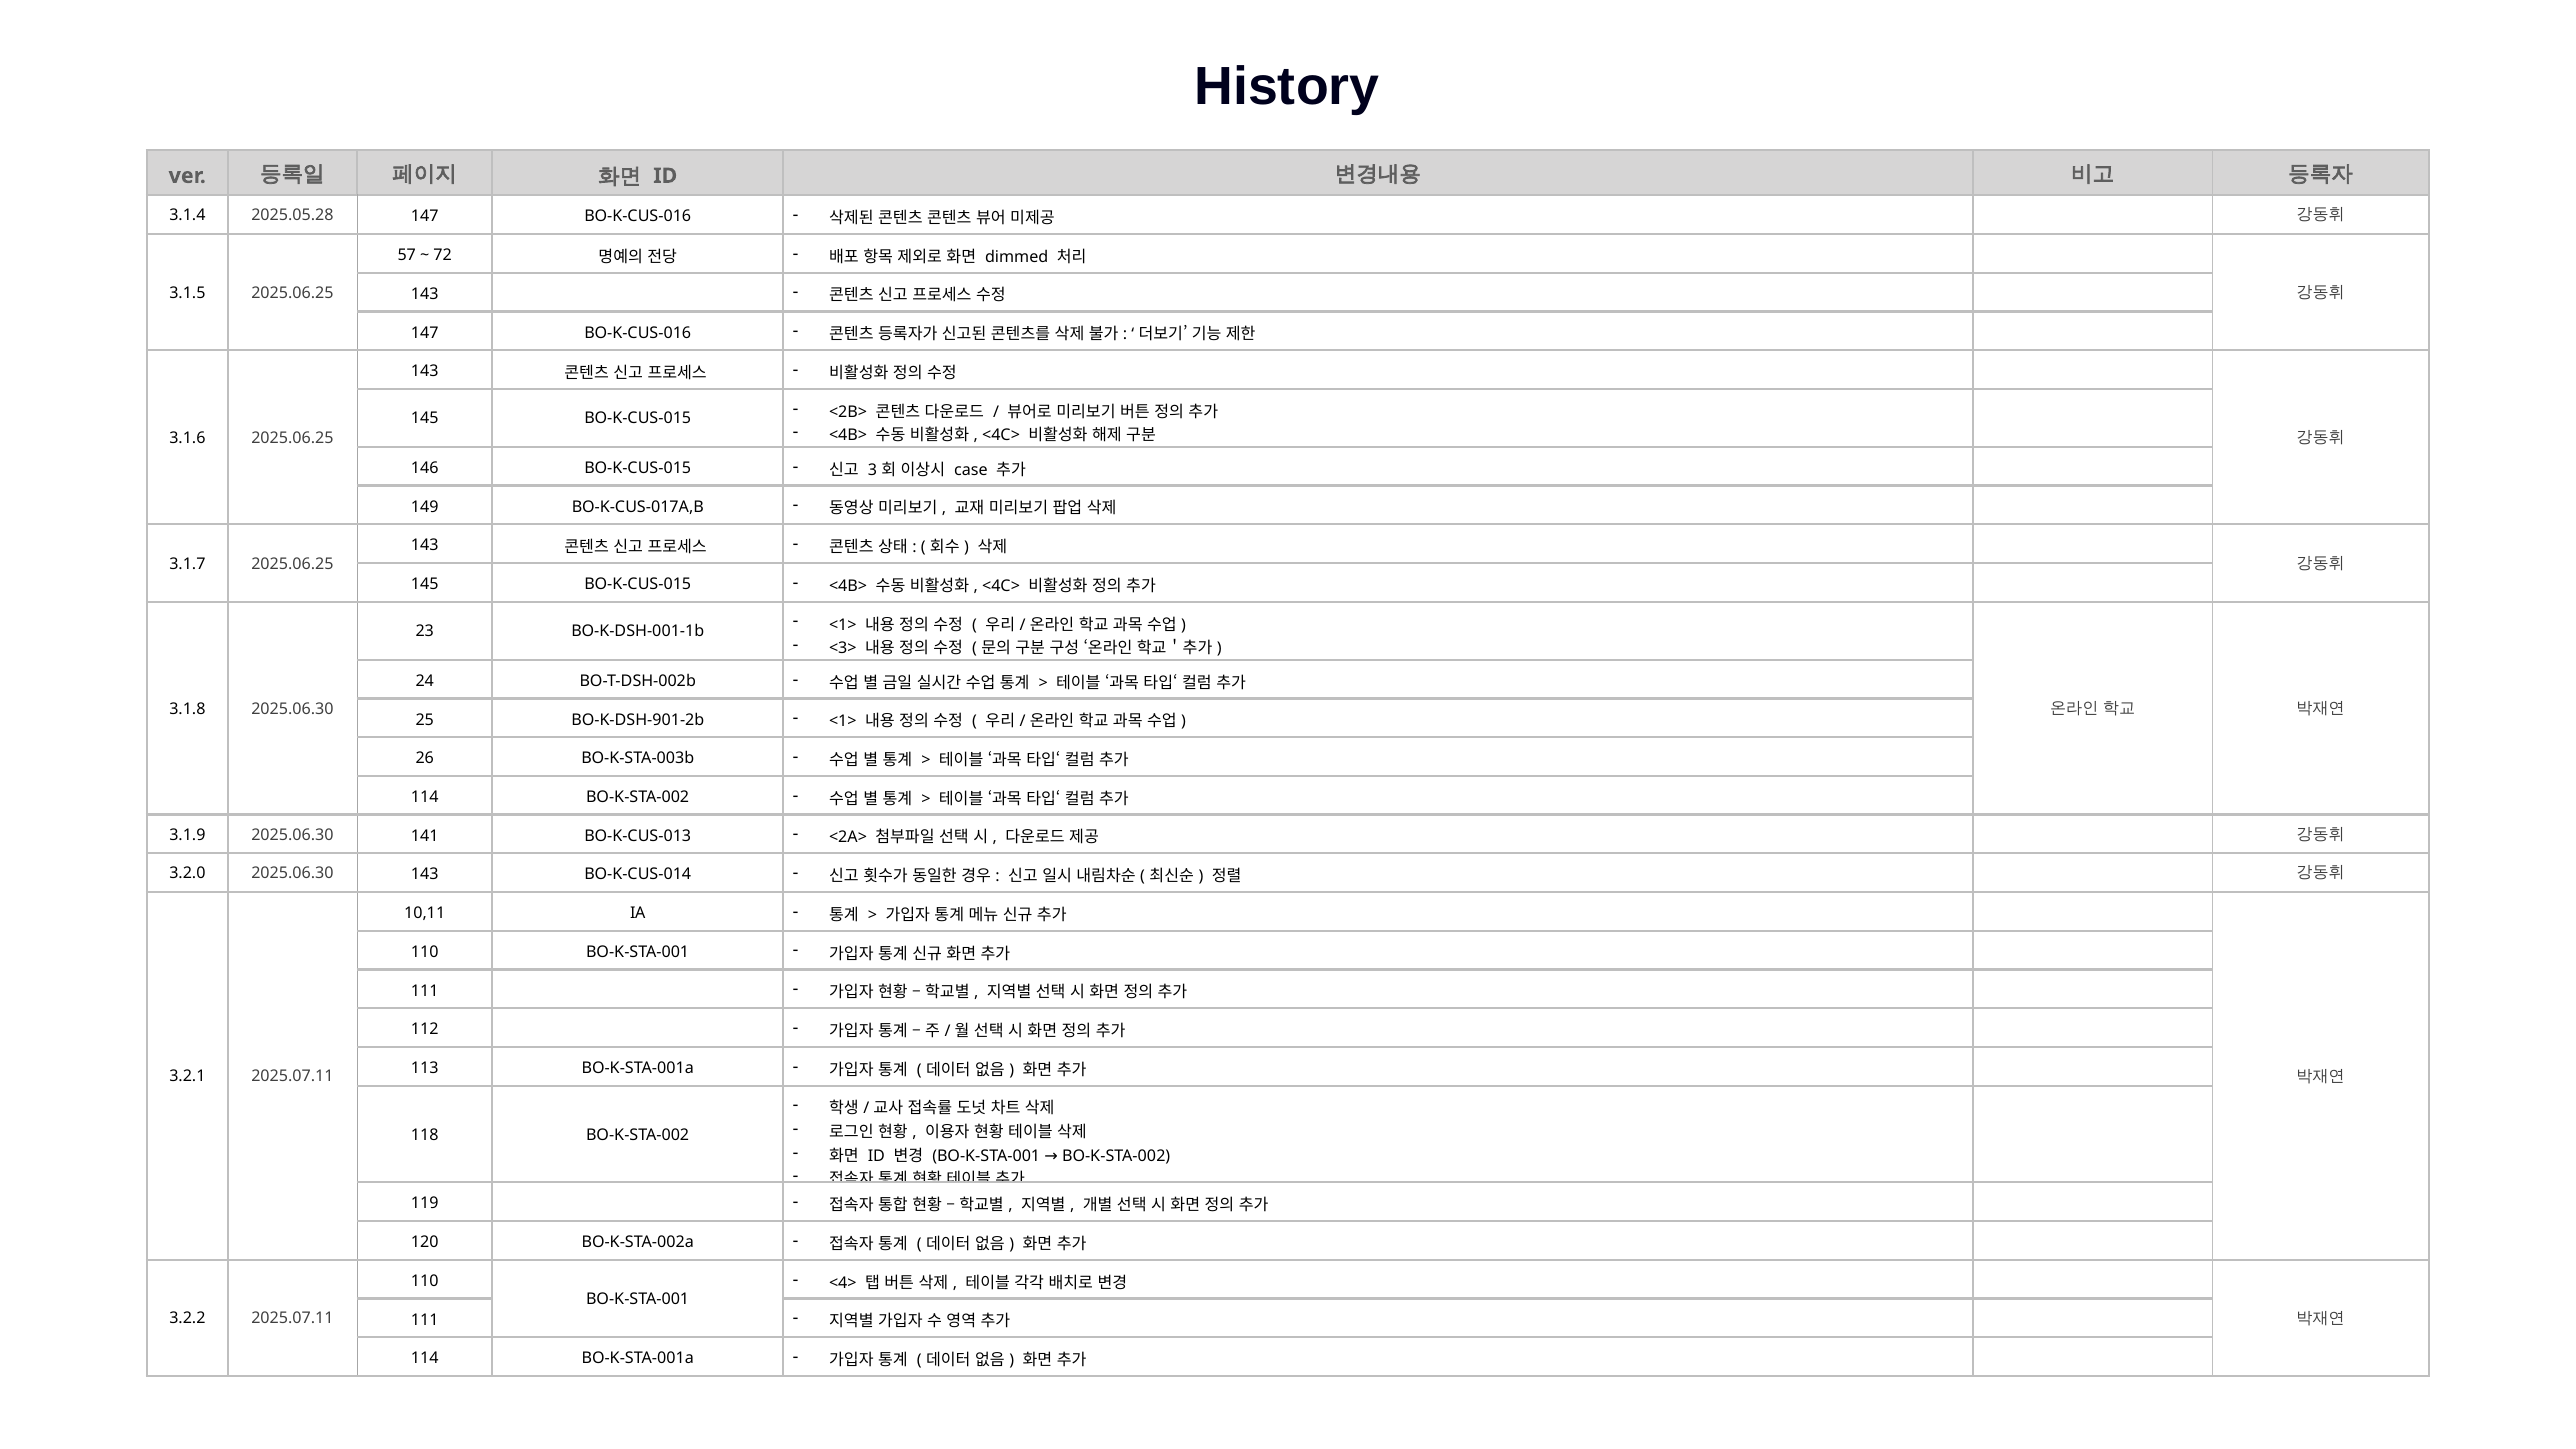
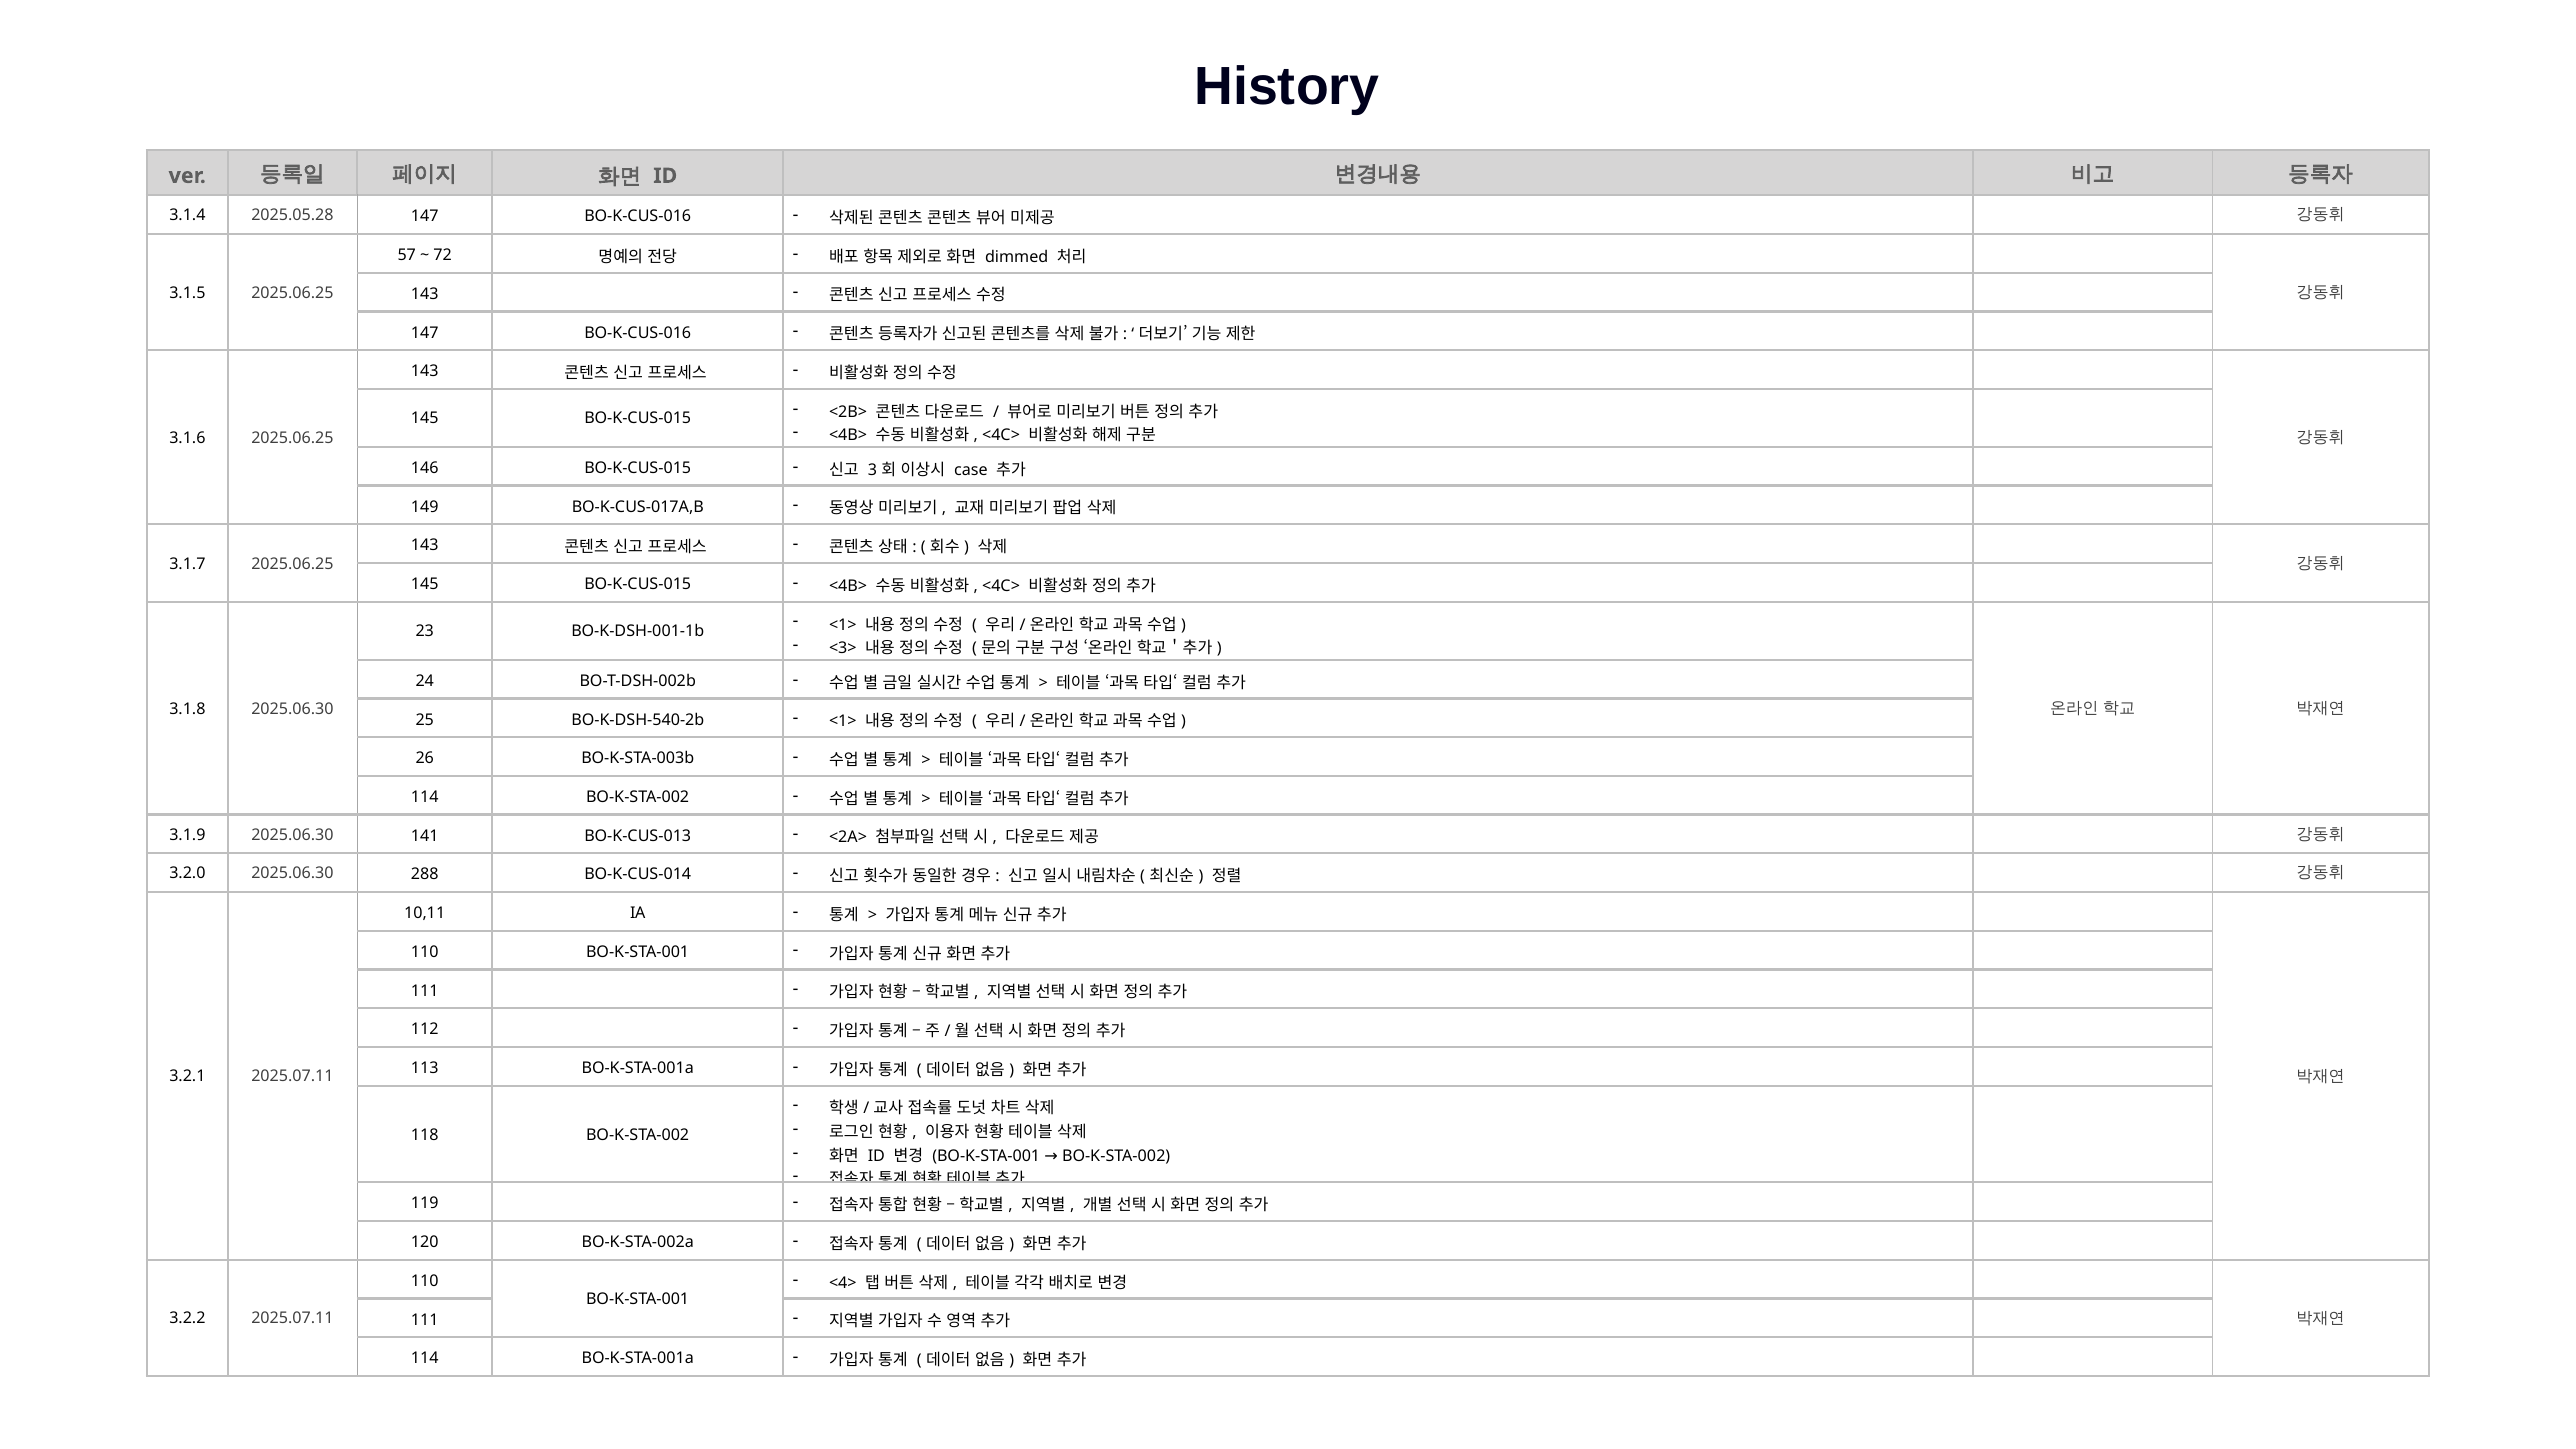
BO-K-DSH-901-2b: BO-K-DSH-901-2b -> BO-K-DSH-540-2b
2025.06.30 143: 143 -> 288
